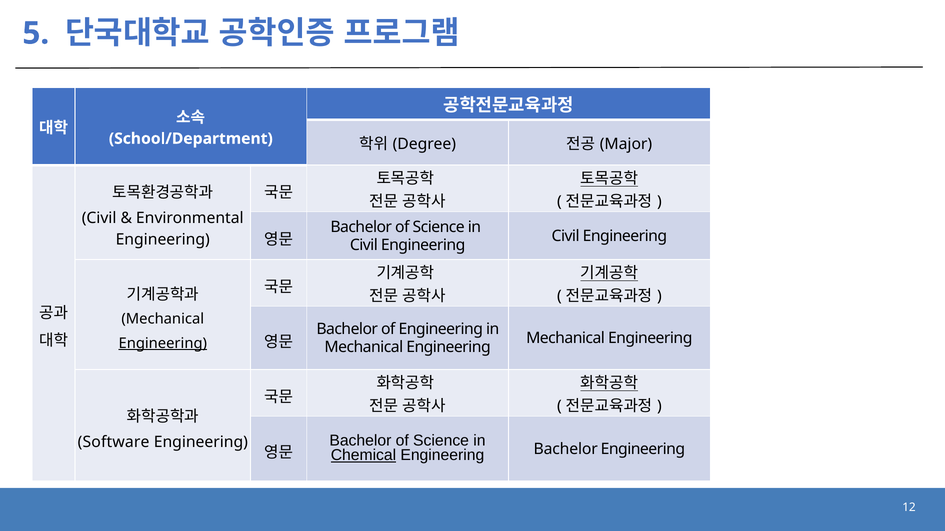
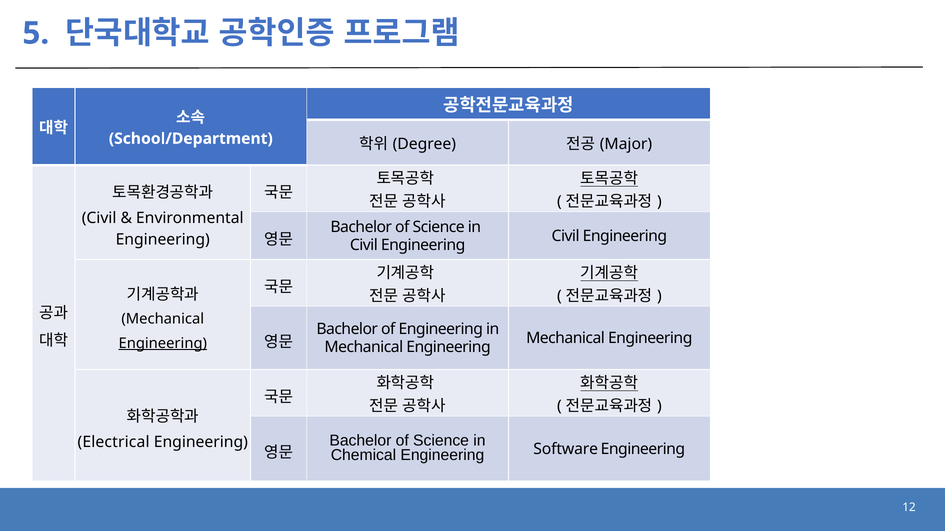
Software: Software -> Electrical
Chemical underline: present -> none
Engineering Bachelor: Bachelor -> Software
